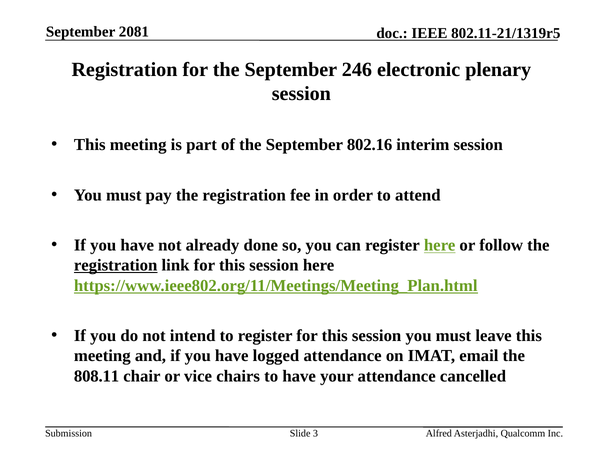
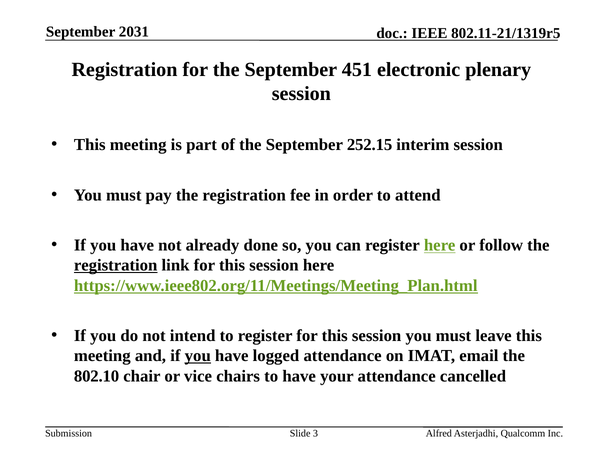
2081: 2081 -> 2031
246: 246 -> 451
802.16: 802.16 -> 252.15
you at (198, 356) underline: none -> present
808.11: 808.11 -> 802.10
